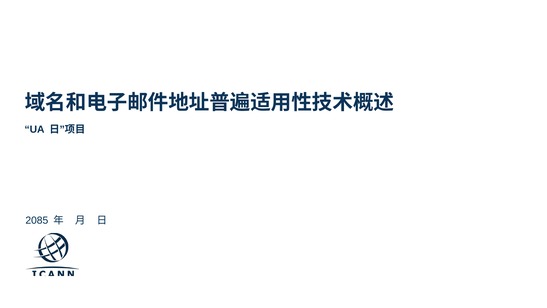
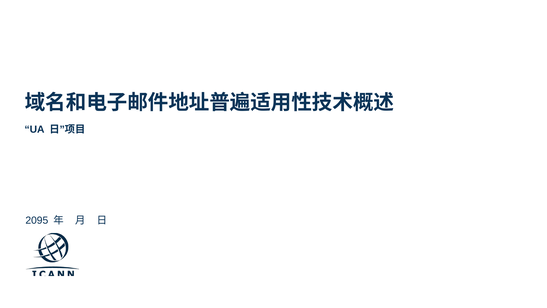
2085: 2085 -> 2095
